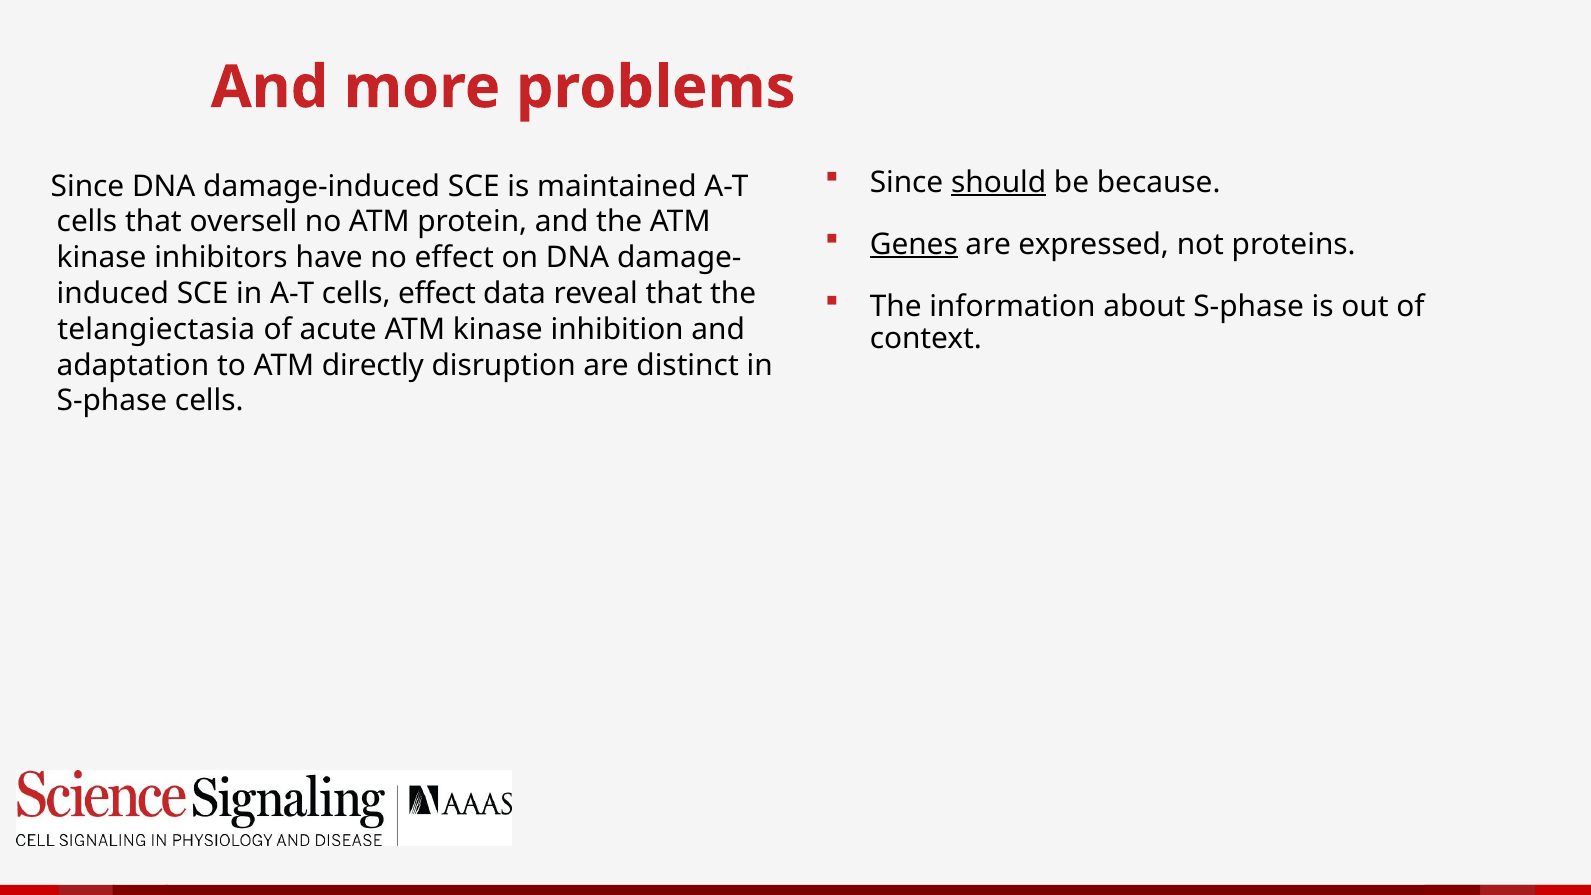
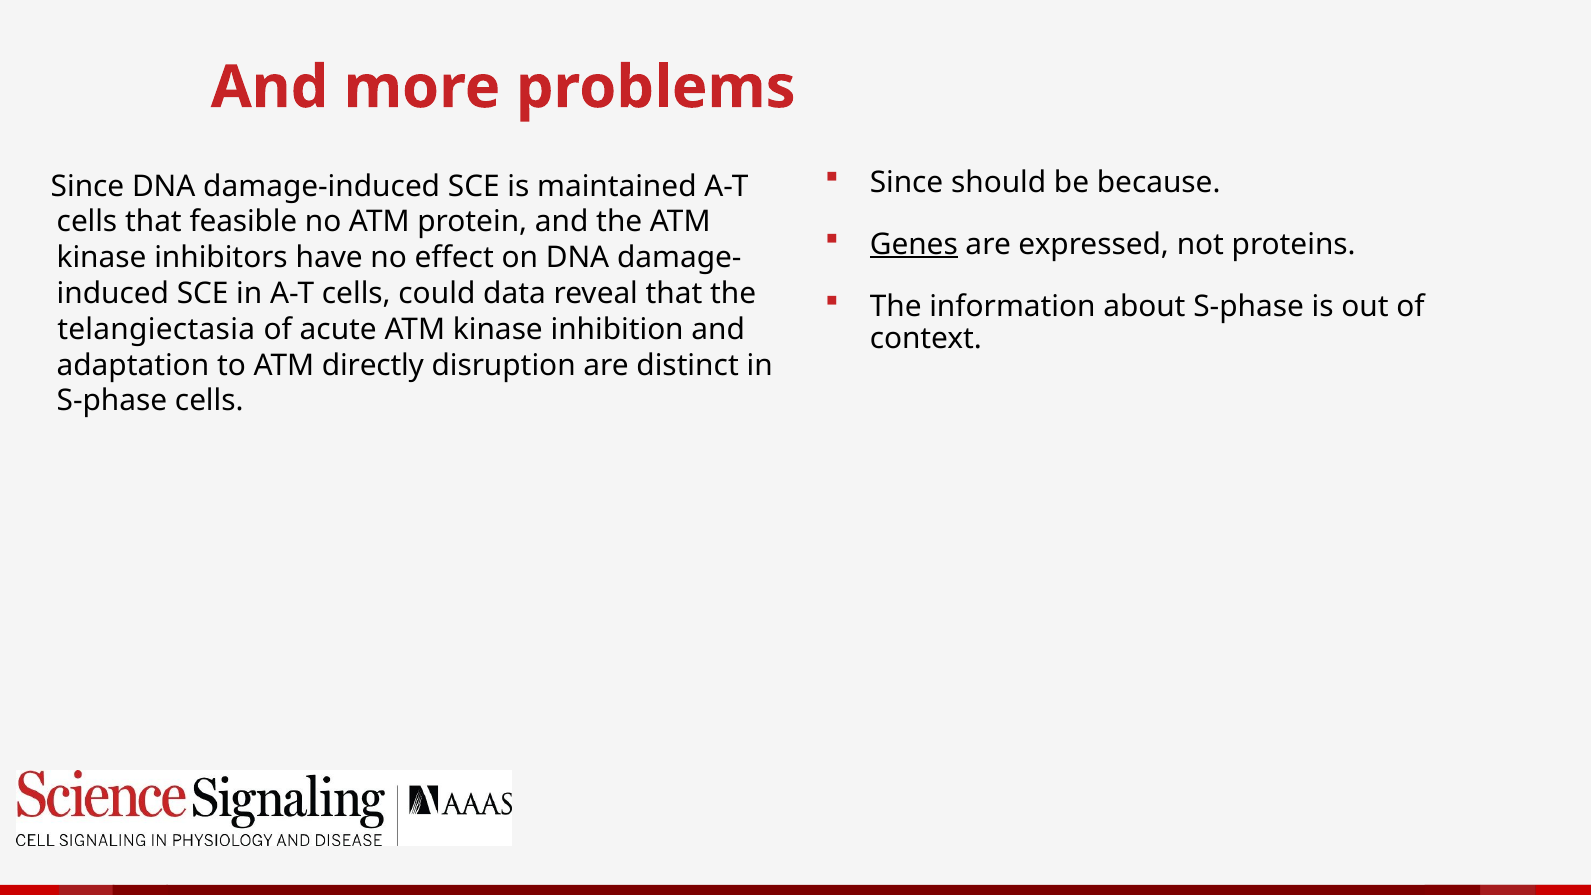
should underline: present -> none
oversell: oversell -> feasible
cells effect: effect -> could
